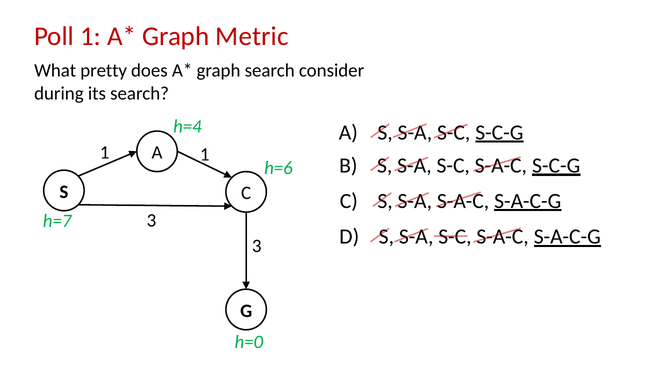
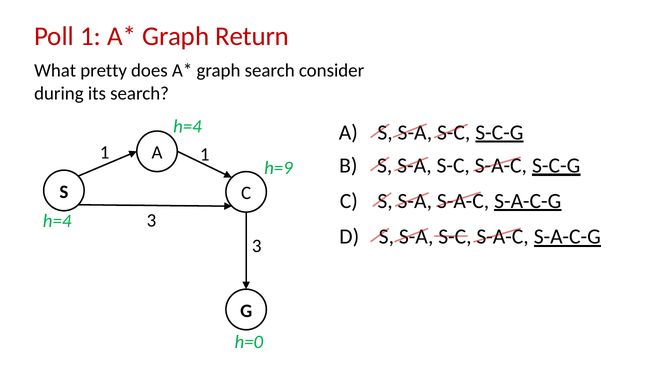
Metric: Metric -> Return
h=6: h=6 -> h=9
h=7 at (57, 220): h=7 -> h=4
